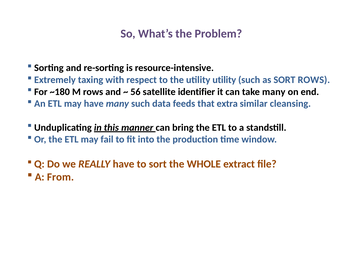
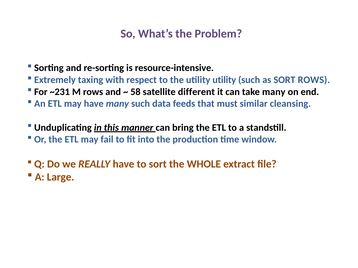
~180: ~180 -> ~231
56: 56 -> 58
identifier: identifier -> different
extra: extra -> must
From: From -> Large
